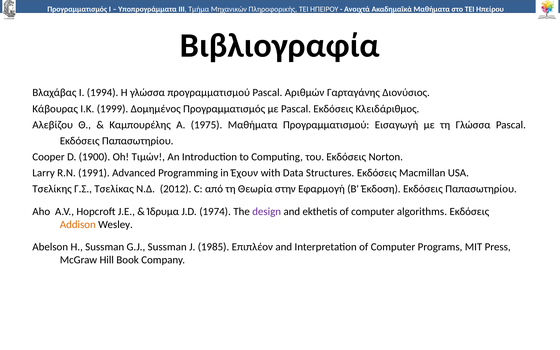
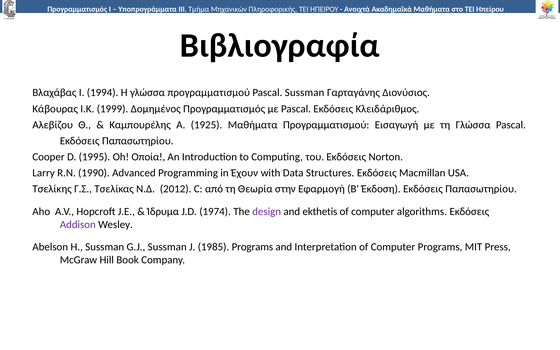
Pascal Αριθμών: Αριθμών -> Sussman
1975: 1975 -> 1925
1900: 1900 -> 1995
Τιμών: Τιμών -> Οποία
1991: 1991 -> 1990
Addison colour: orange -> purple
1985 Επιπλέον: Επιπλέον -> Programs
